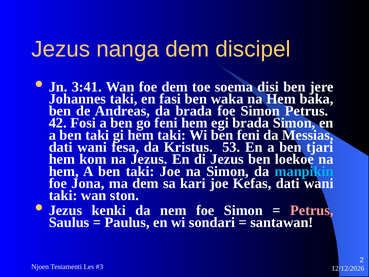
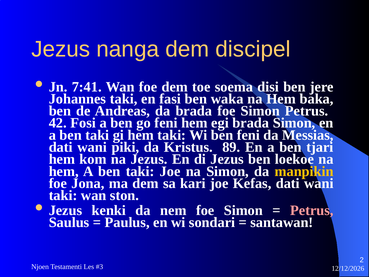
3:41: 3:41 -> 7:41
fesa: fesa -> piki
53: 53 -> 89
manpikin colour: light blue -> yellow
